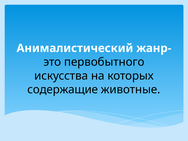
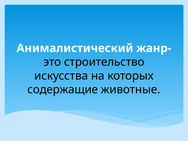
первобытного: первобытного -> строительство
